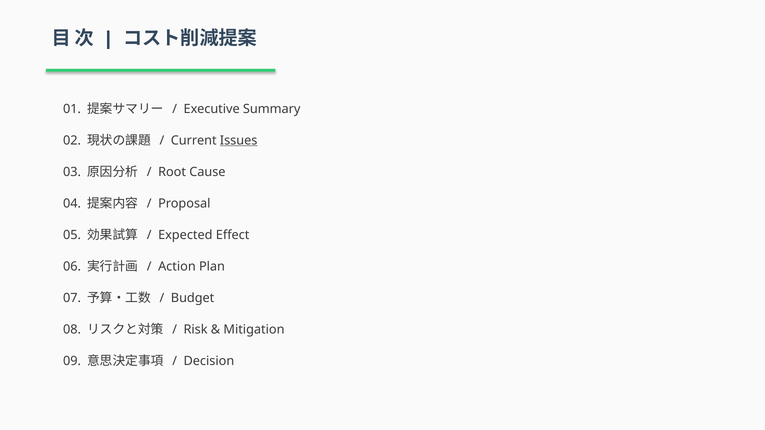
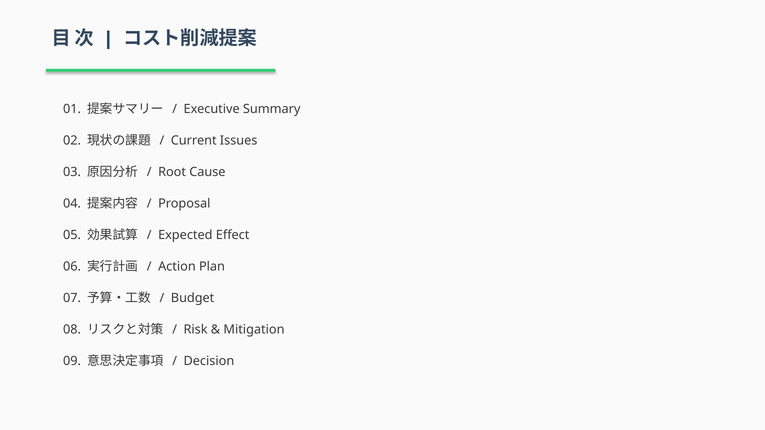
Issues underline: present -> none
